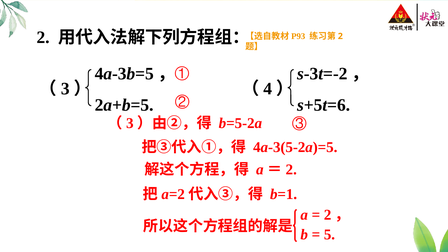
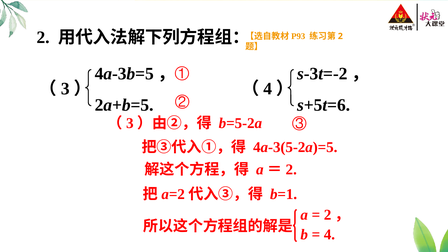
5 at (329, 235): 5 -> 4
